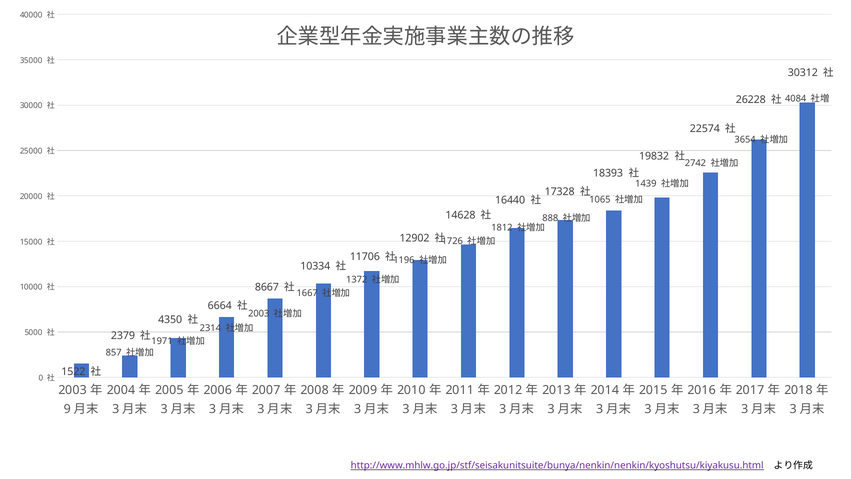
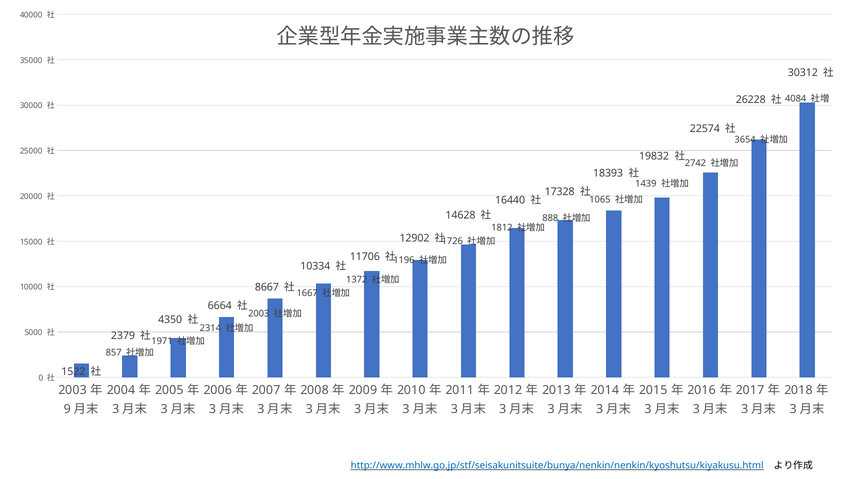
http://www.mhlw.go.jp/stf/seisakunitsuite/bunya/nenkin/nenkin/kyoshutsu/kiyakusu.html colour: purple -> blue
